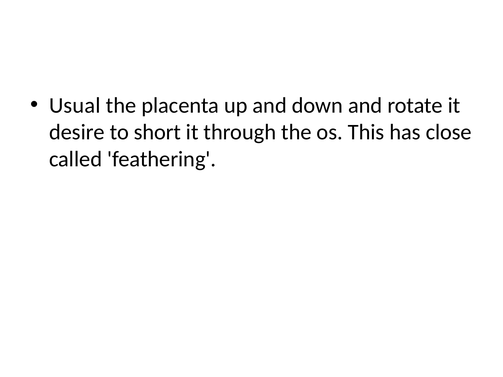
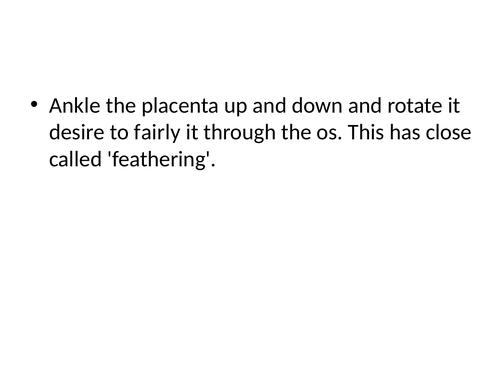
Usual: Usual -> Ankle
short: short -> fairly
